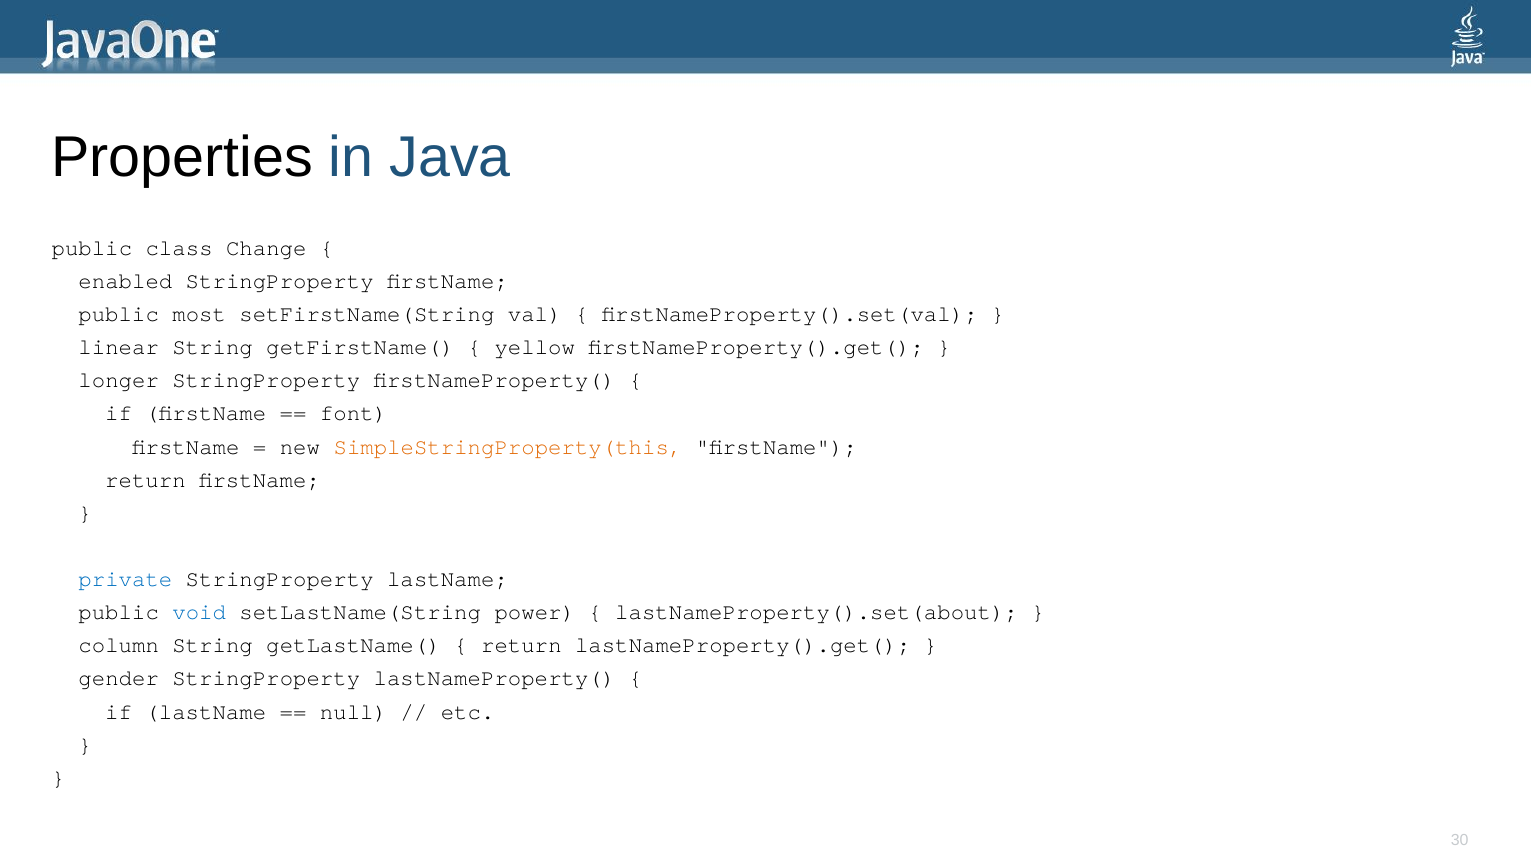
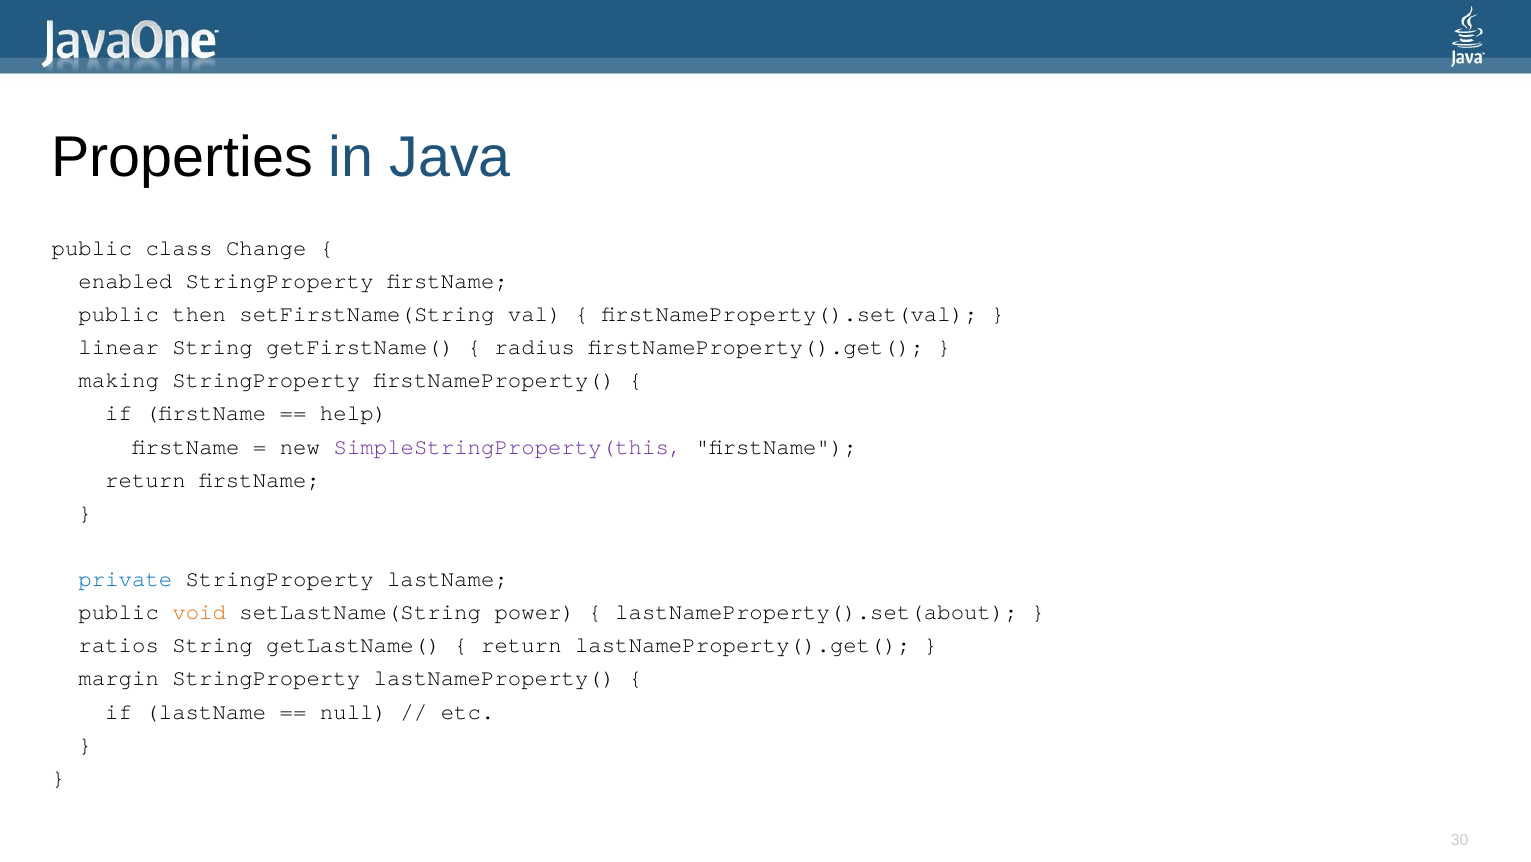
most: most -> then
yellow: yellow -> radius
longer: longer -> making
font: font -> help
SimpleStringProperty(this colour: orange -> purple
void colour: blue -> orange
column: column -> ratios
gender: gender -> margin
